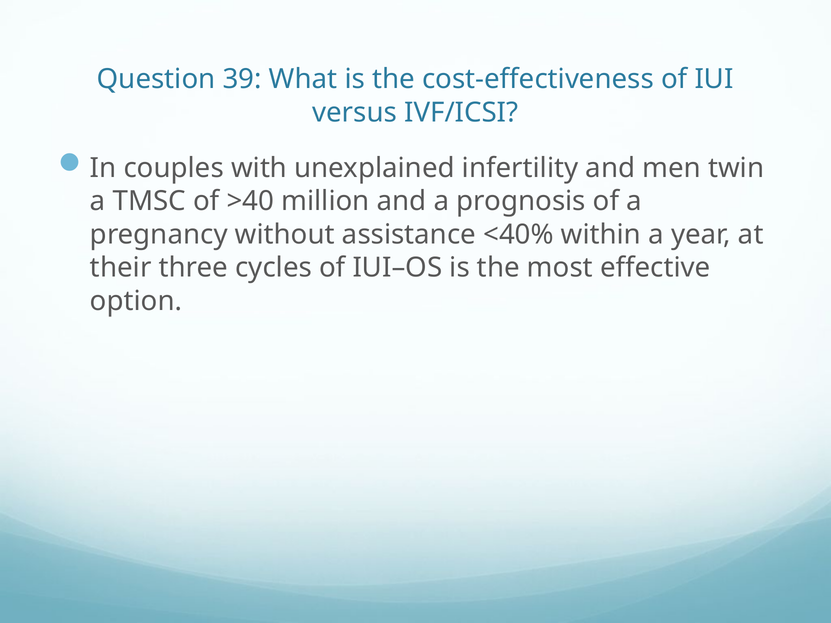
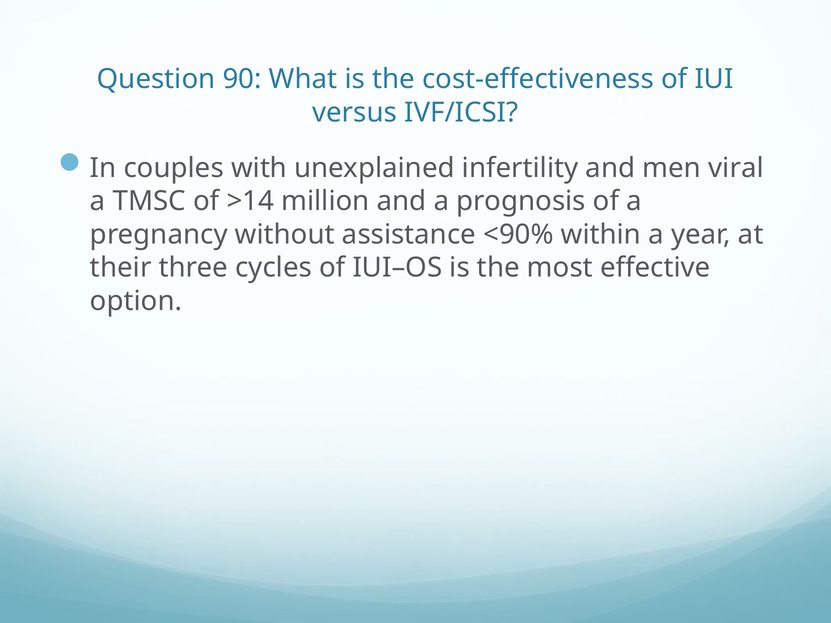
39: 39 -> 90
twin: twin -> viral
>40: >40 -> >14
<40%: <40% -> <90%
